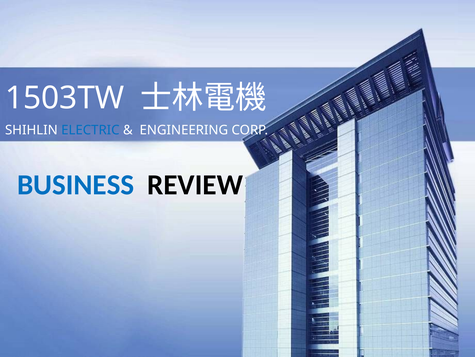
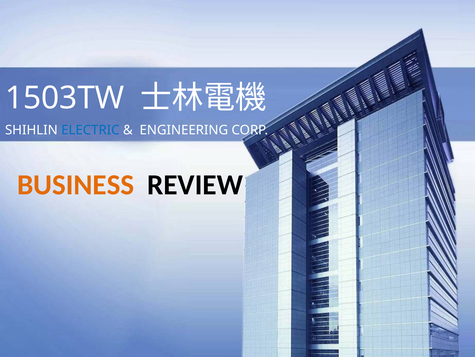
BUSINESS colour: blue -> orange
